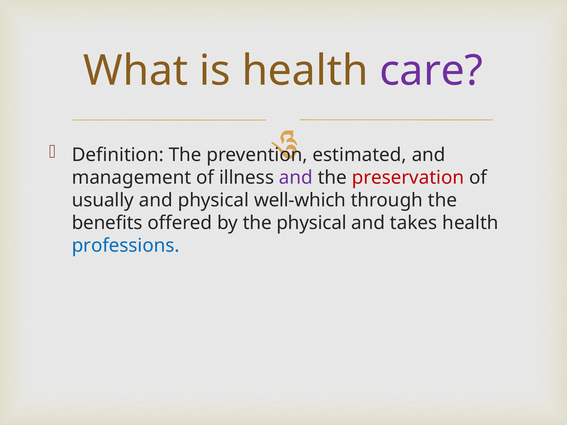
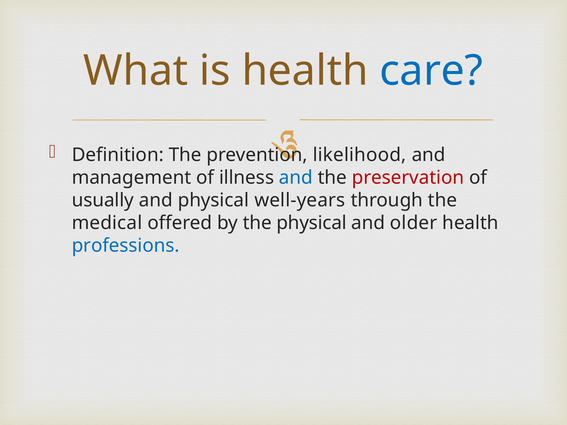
care colour: purple -> blue
estimated: estimated -> likelihood
and at (296, 178) colour: purple -> blue
well-which: well-which -> well-years
benefits: benefits -> medical
takes: takes -> older
